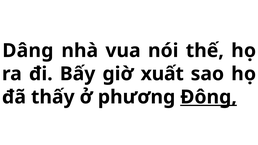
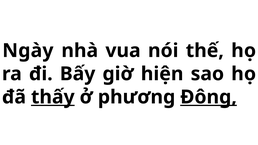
Dâng: Dâng -> Ngày
xuất: xuất -> hiện
thấy underline: none -> present
